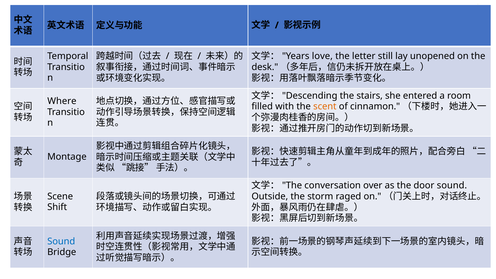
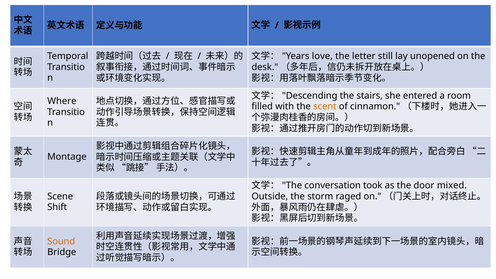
over: over -> took
door sound: sound -> mixed
Sound at (61, 241) colour: blue -> orange
